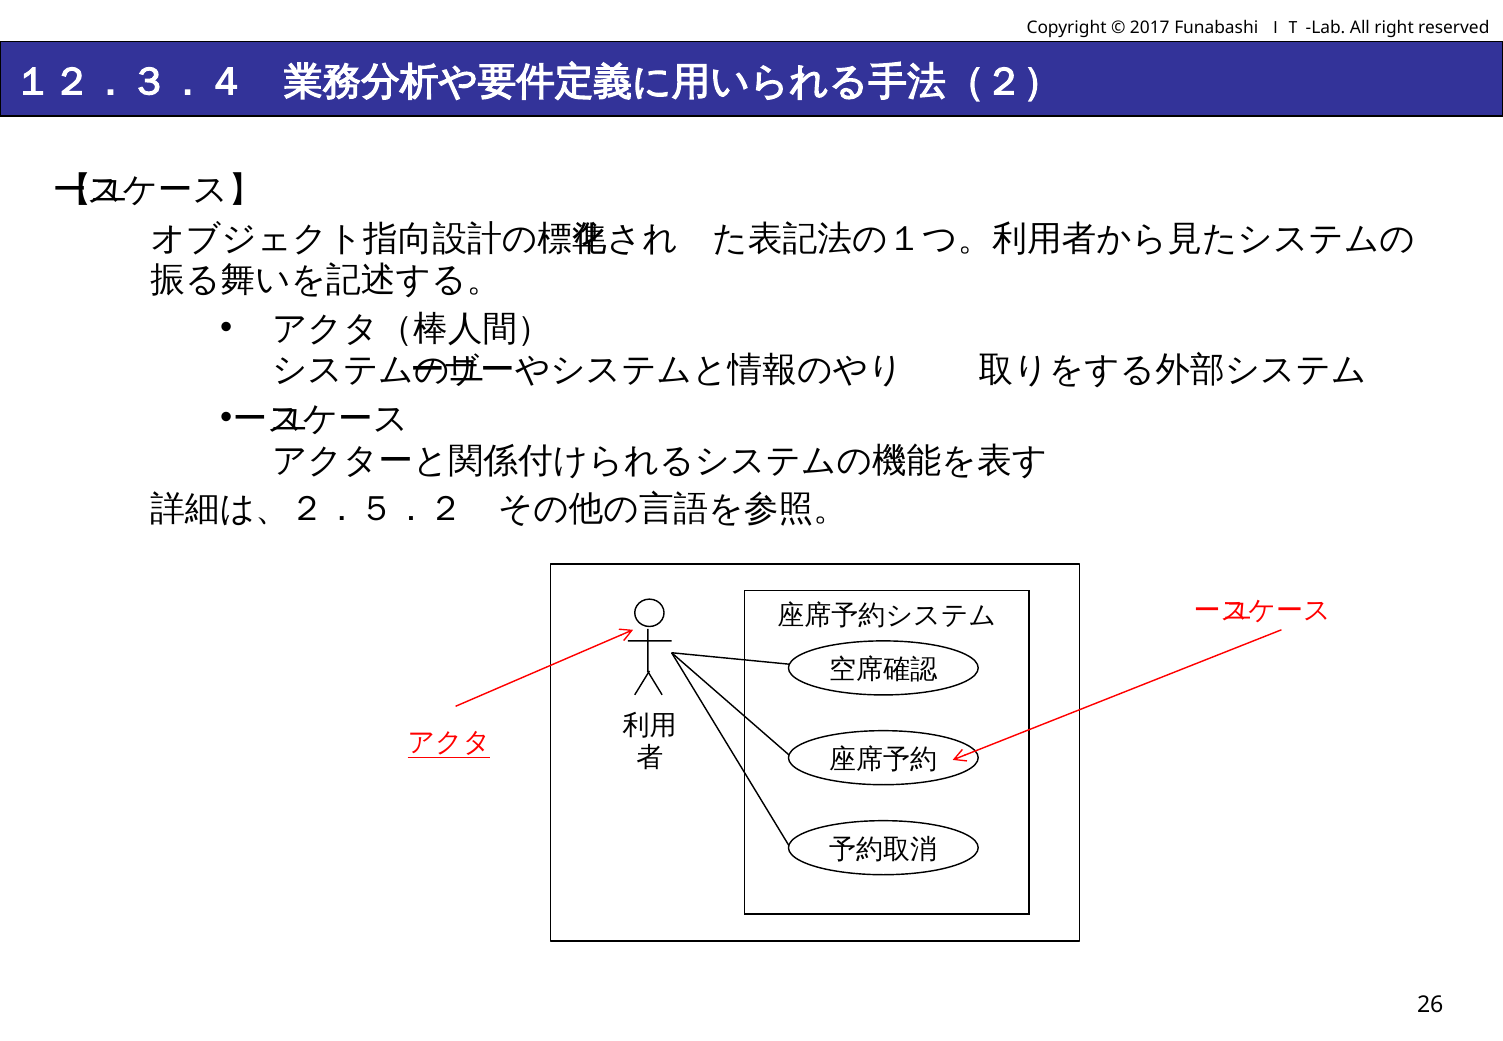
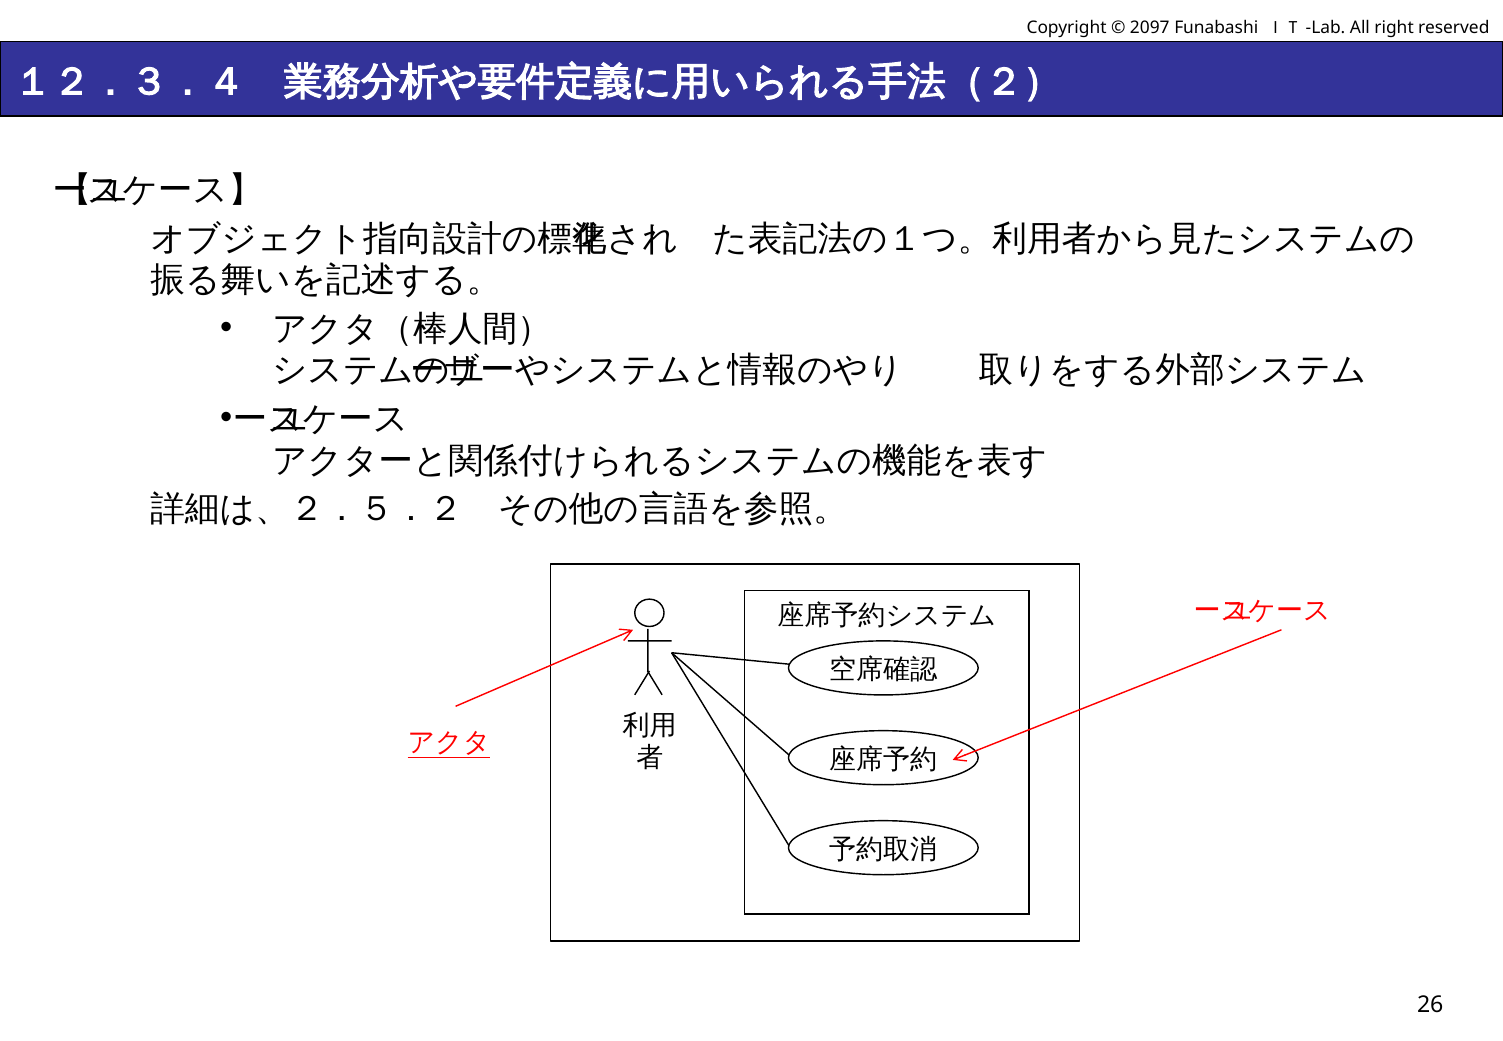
2017: 2017 -> 2097
